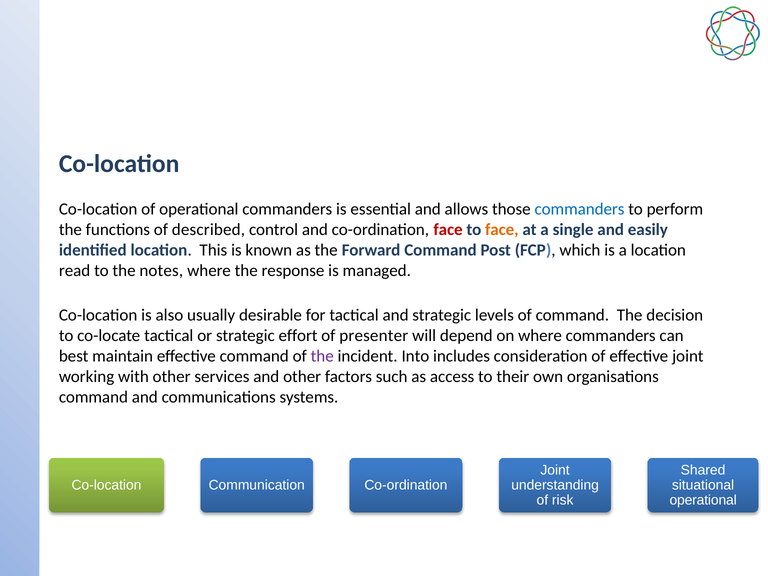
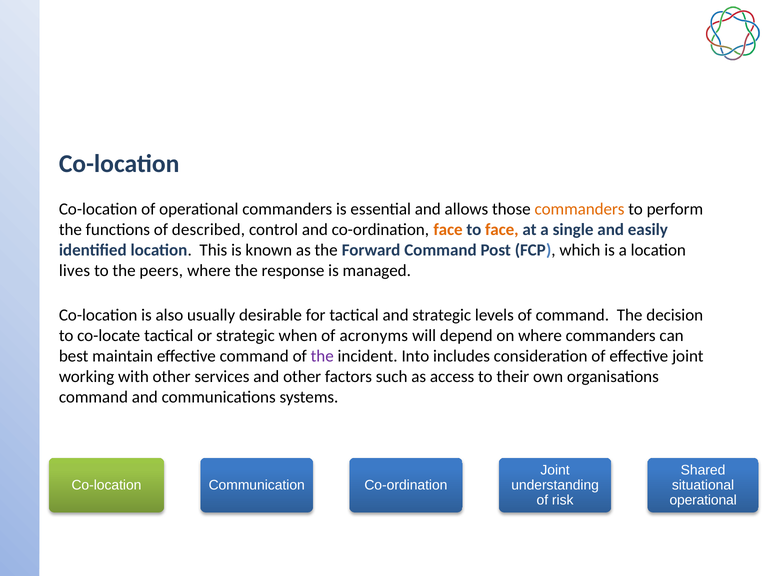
commanders at (580, 209) colour: blue -> orange
face at (448, 230) colour: red -> orange
read: read -> lives
notes: notes -> peers
effort: effort -> when
presenter: presenter -> acronyms
